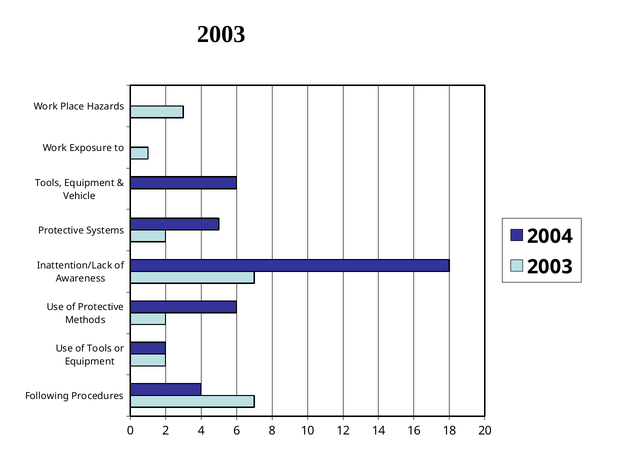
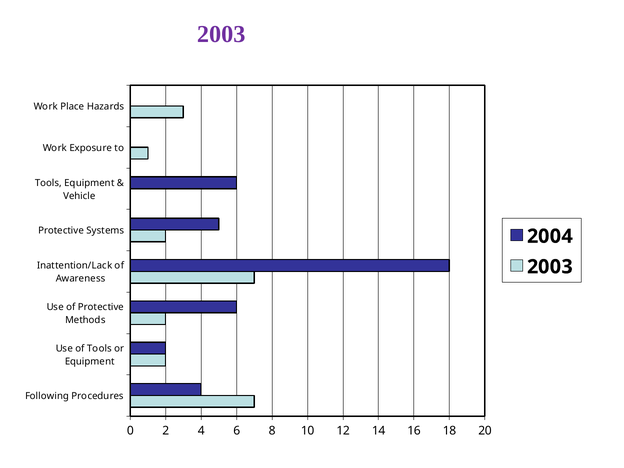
2003 at (221, 34) colour: black -> purple
